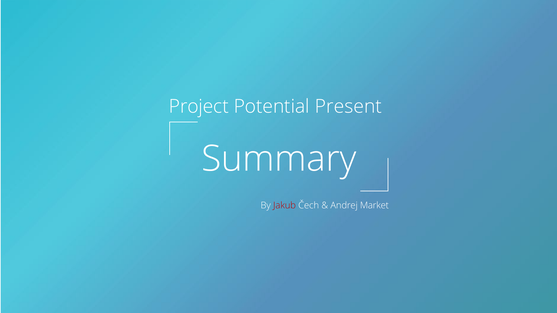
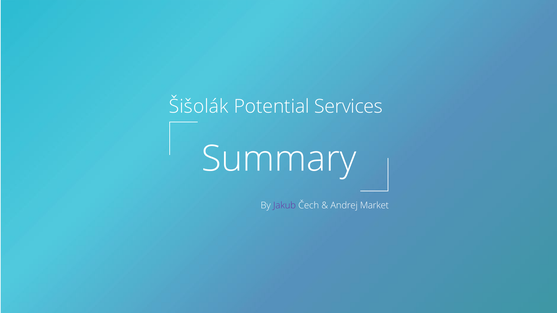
Project: Project -> Šišolák
Present: Present -> Services
Jakub colour: red -> purple
